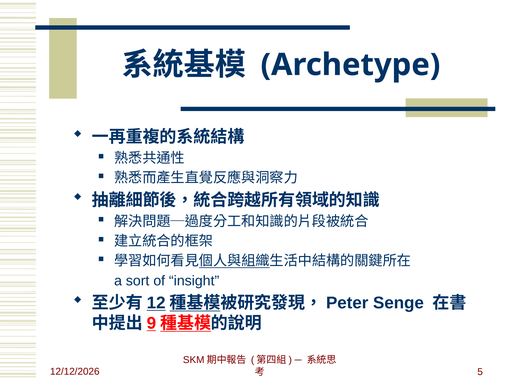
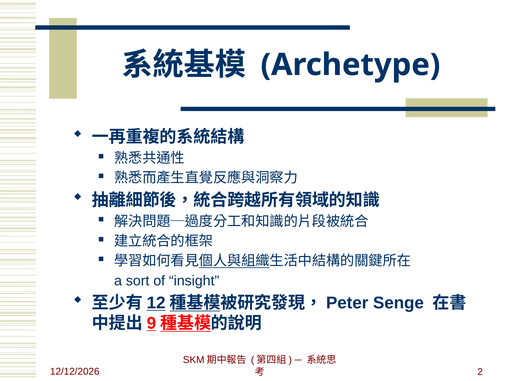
5: 5 -> 2
